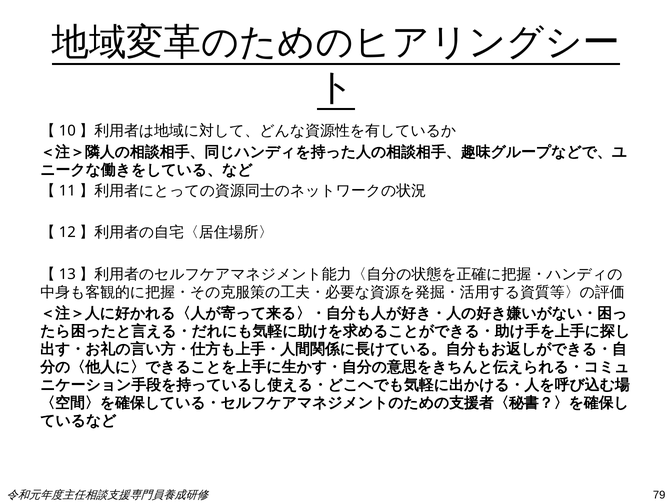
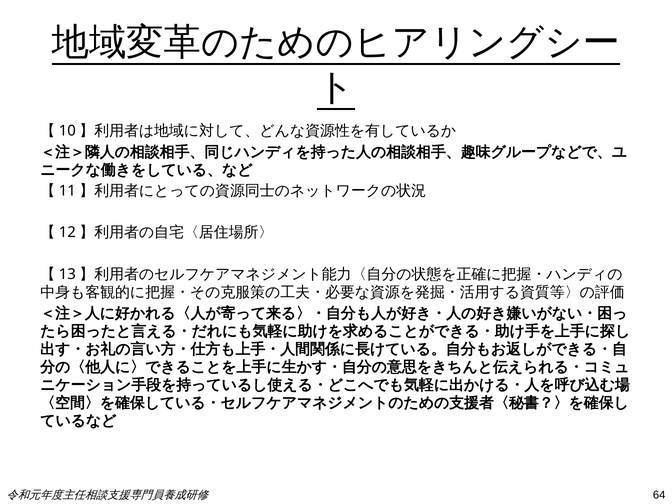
79: 79 -> 64
